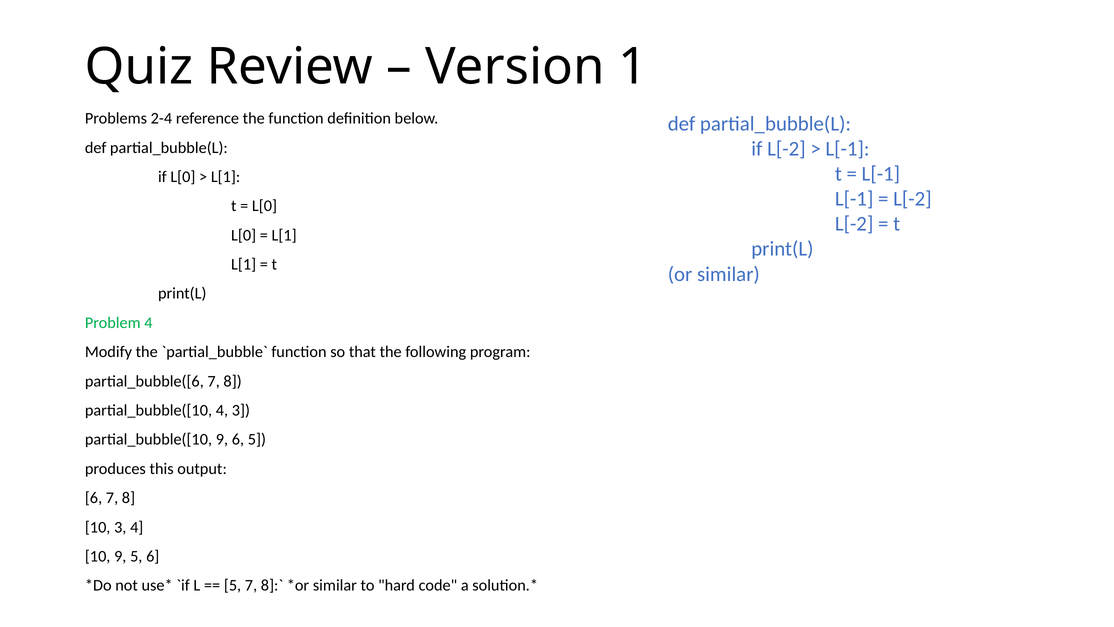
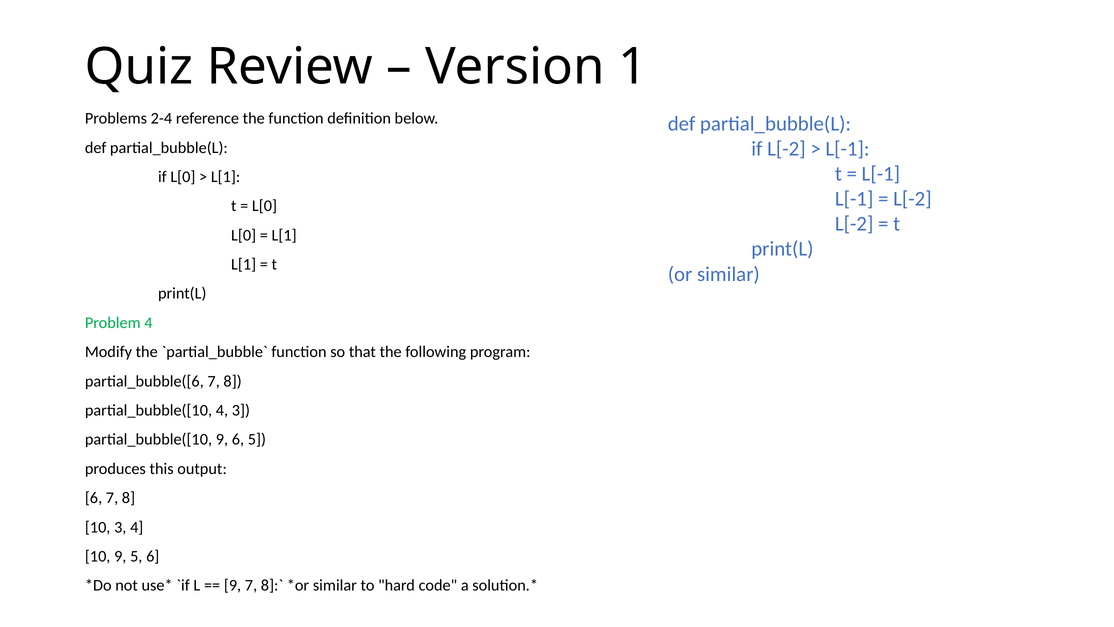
5 at (233, 585): 5 -> 9
